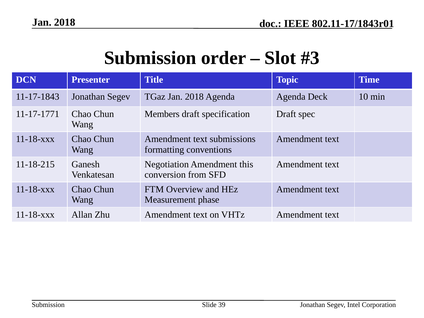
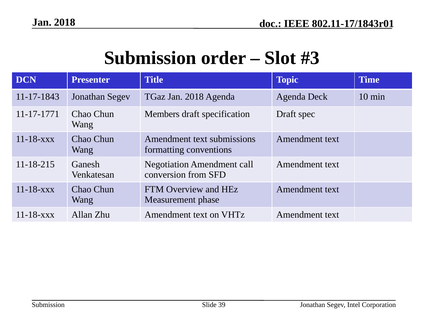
this: this -> call
